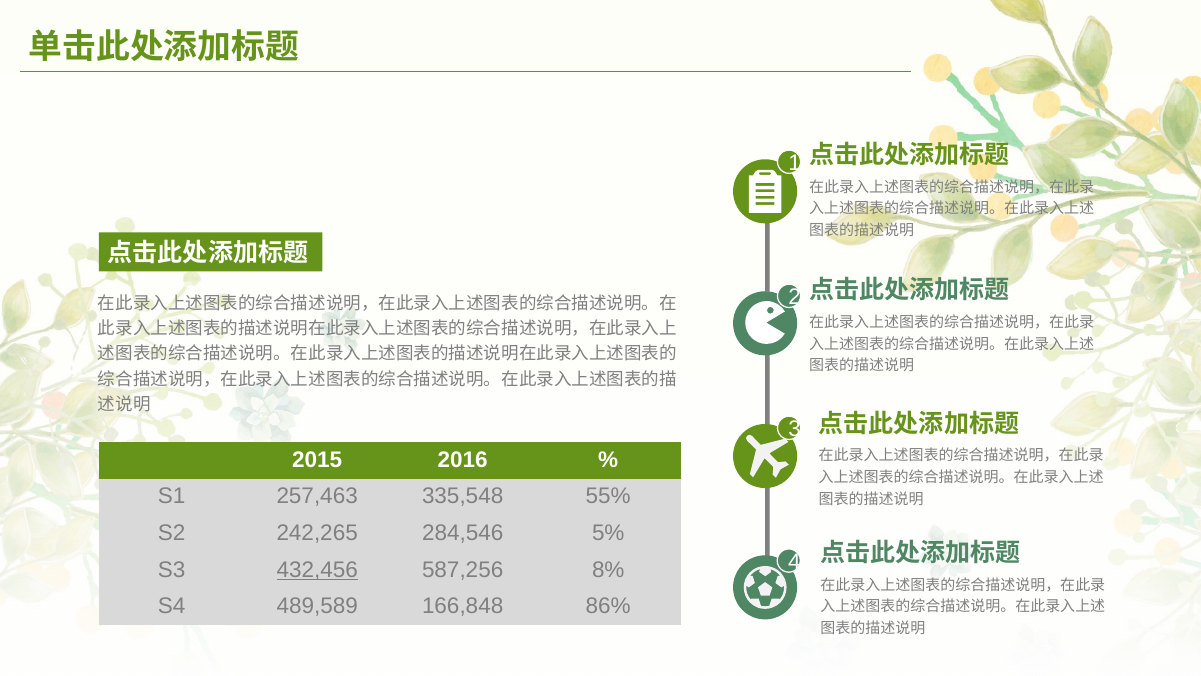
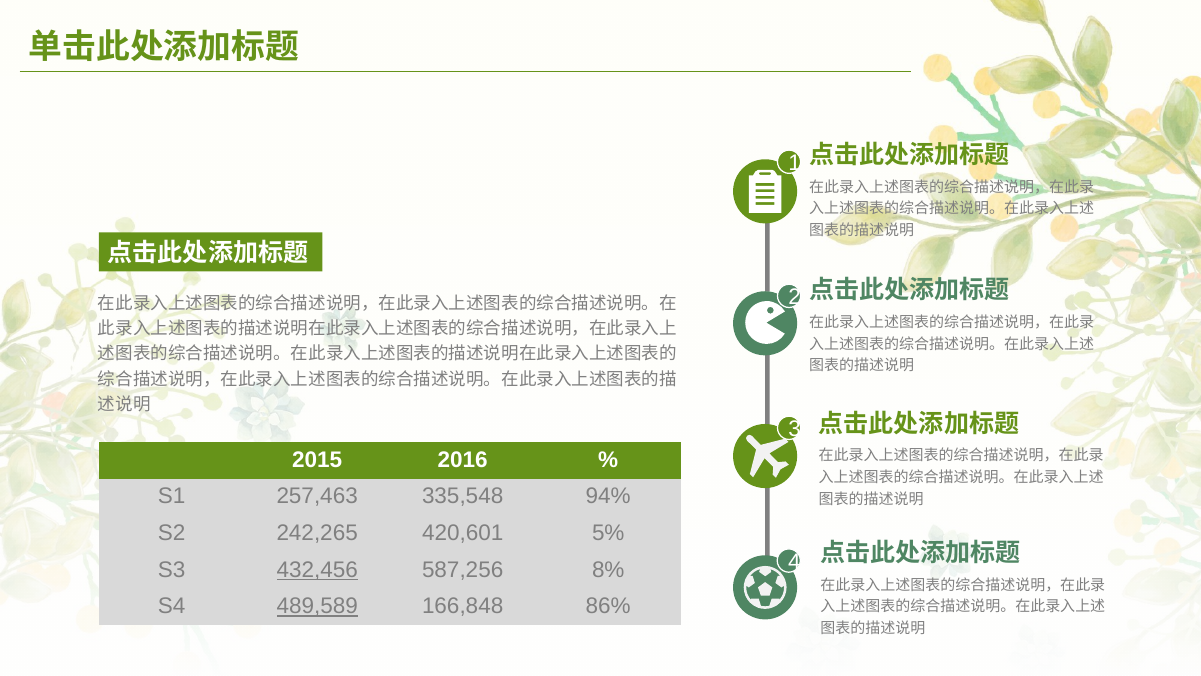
55%: 55% -> 94%
284,546: 284,546 -> 420,601
489,589 underline: none -> present
